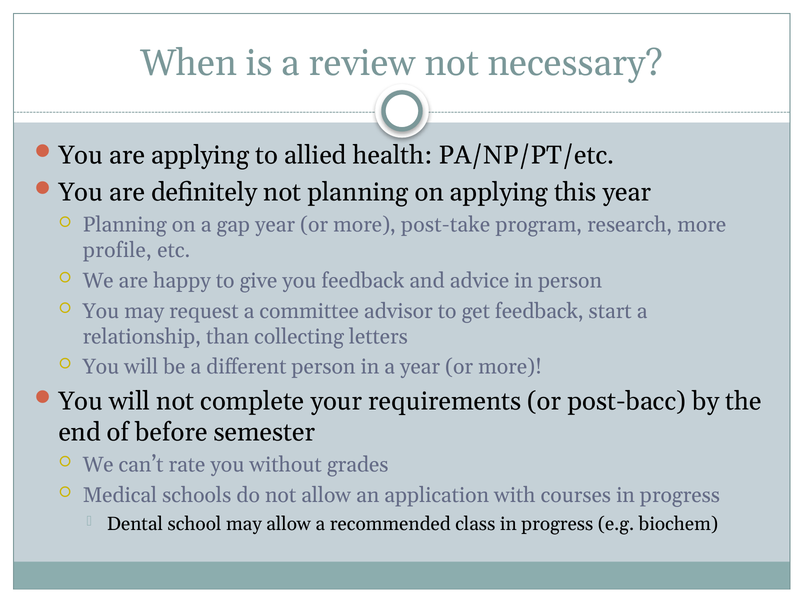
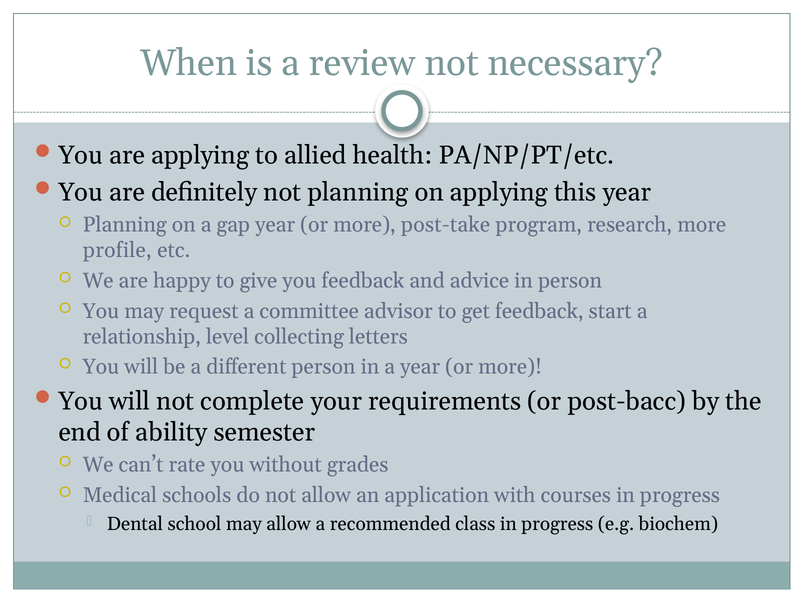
than: than -> level
before: before -> ability
